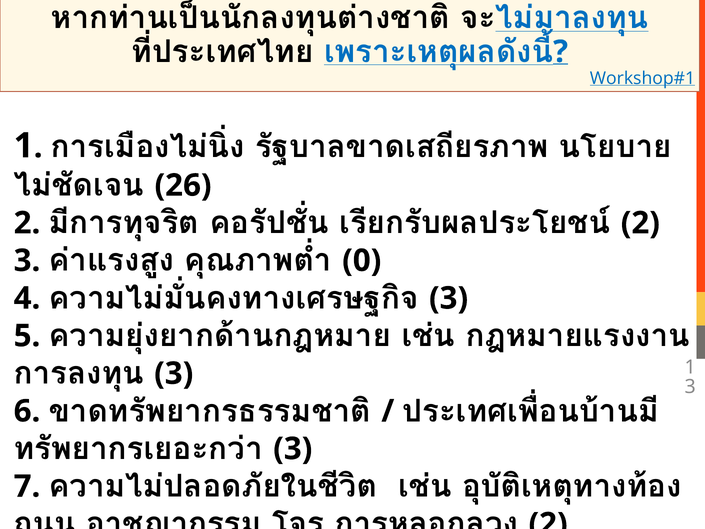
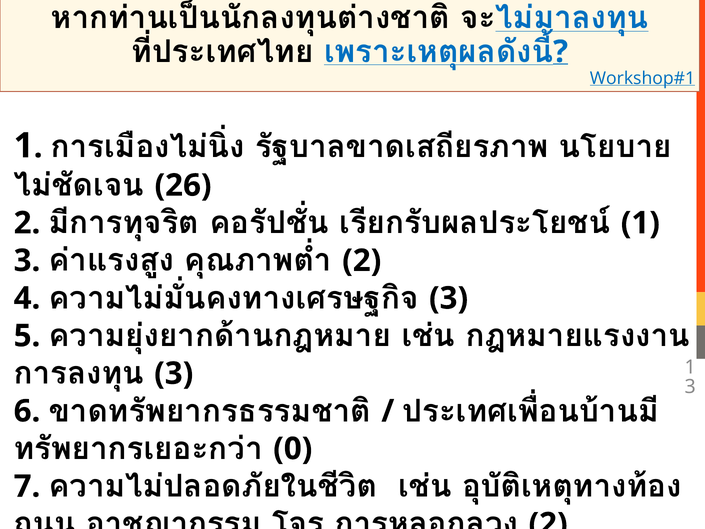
2 at (640, 223): 2 -> 1
0 at (362, 261): 0 -> 2
3 at (293, 449): 3 -> 0
